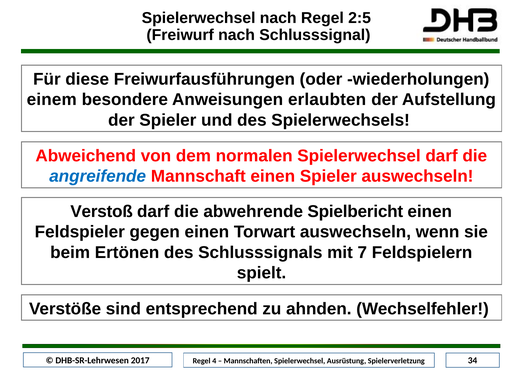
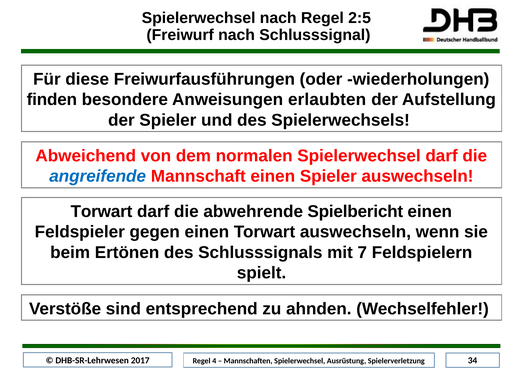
einem: einem -> finden
Verstoß at (102, 212): Verstoß -> Torwart
